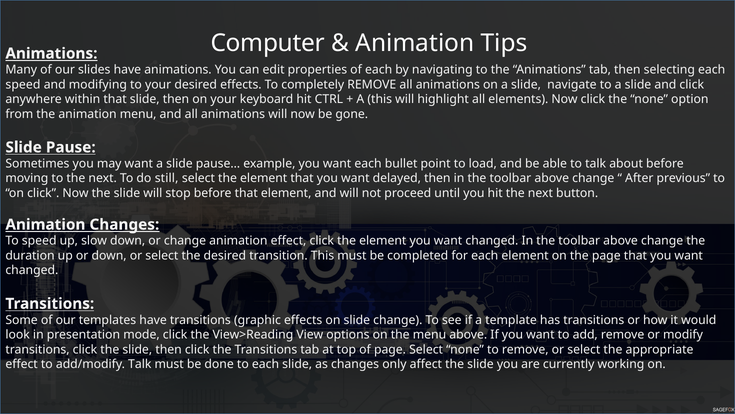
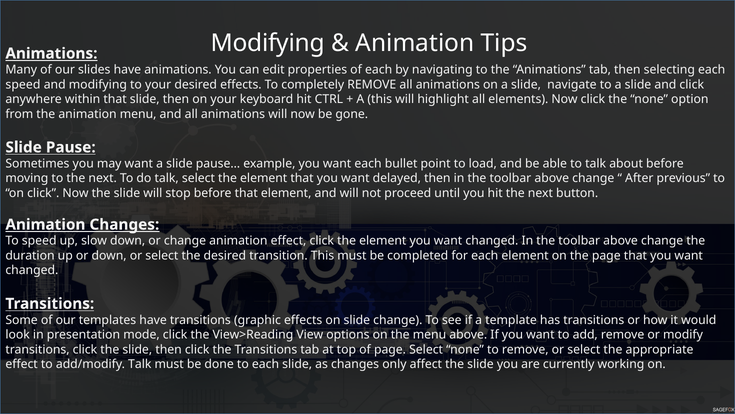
Computer at (268, 43): Computer -> Modifying
do still: still -> talk
